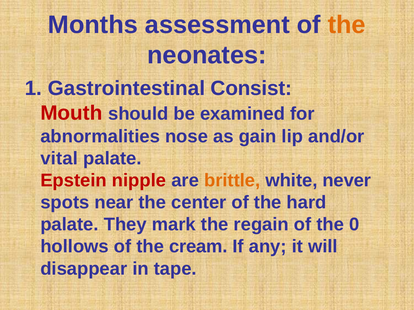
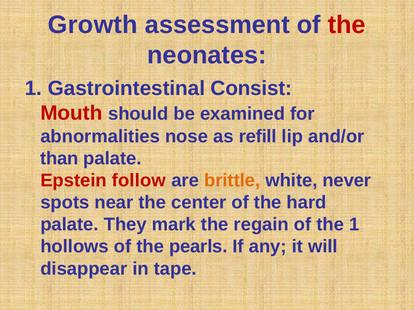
Months: Months -> Growth
the at (347, 25) colour: orange -> red
gain: gain -> refill
vital: vital -> than
nipple: nipple -> follow
the 0: 0 -> 1
cream: cream -> pearls
